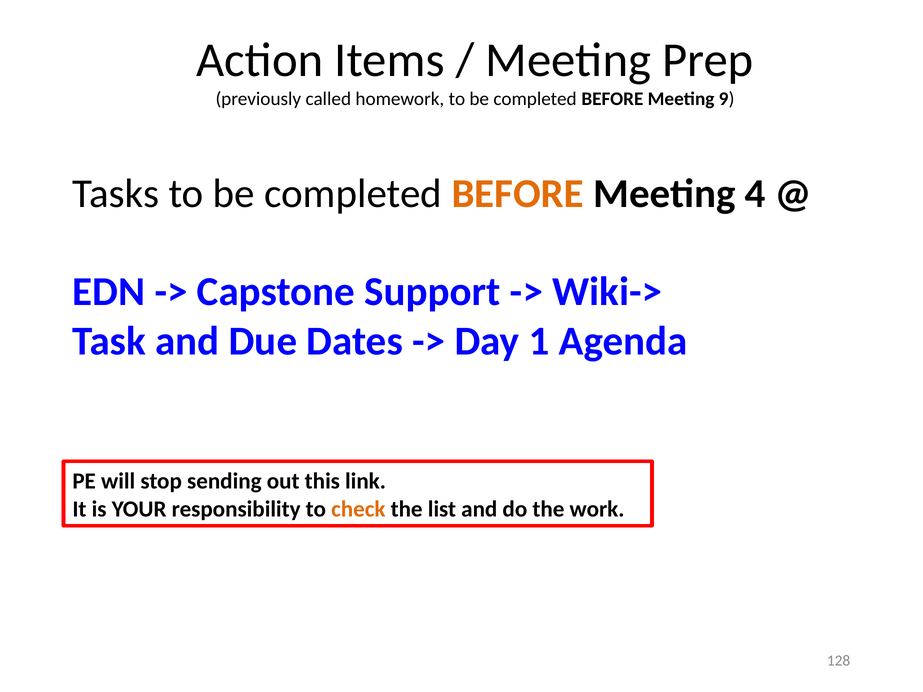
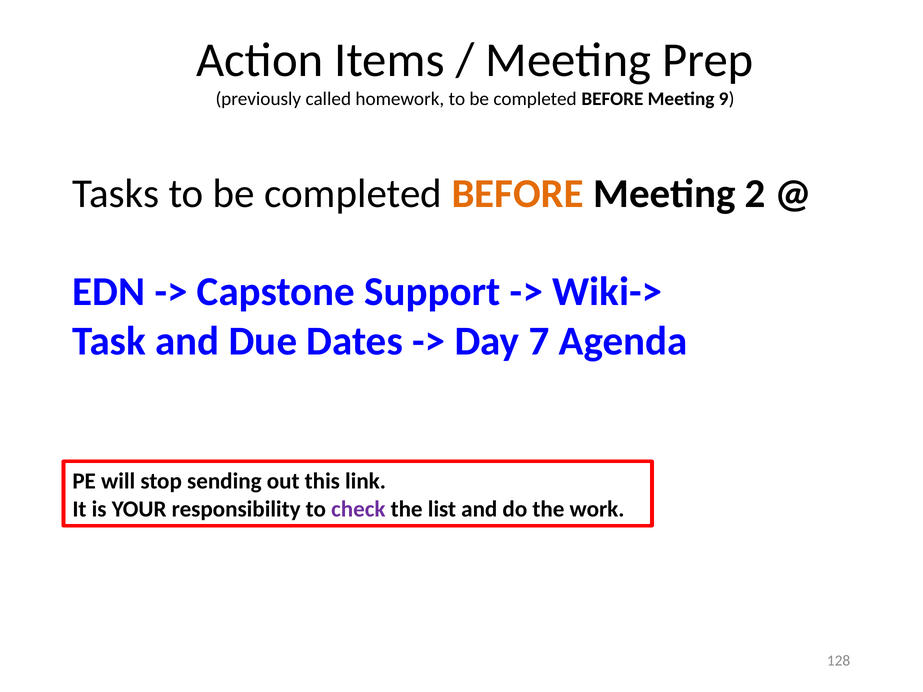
4: 4 -> 2
1: 1 -> 7
check colour: orange -> purple
